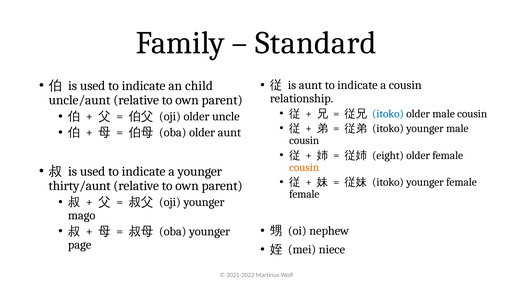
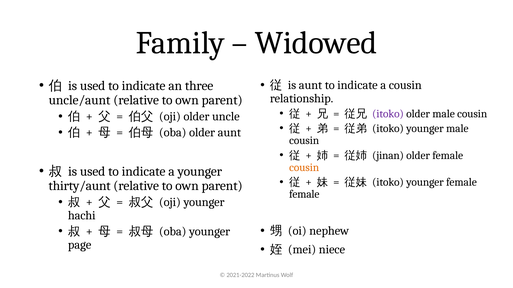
Standard: Standard -> Widowed
child: child -> three
itoko at (388, 114) colour: blue -> purple
eight: eight -> jinan
mago: mago -> hachi
